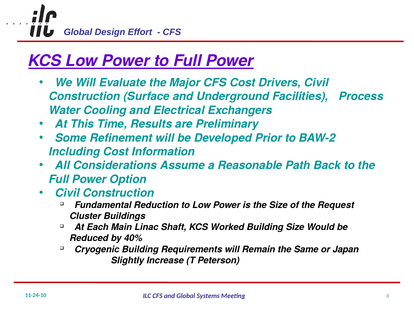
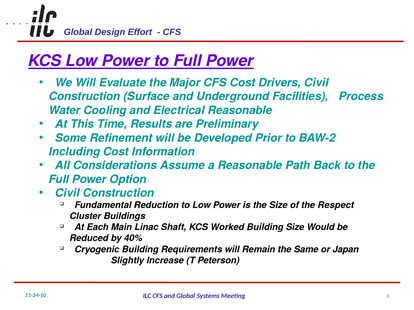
Electrical Exchangers: Exchangers -> Reasonable
Request: Request -> Respect
